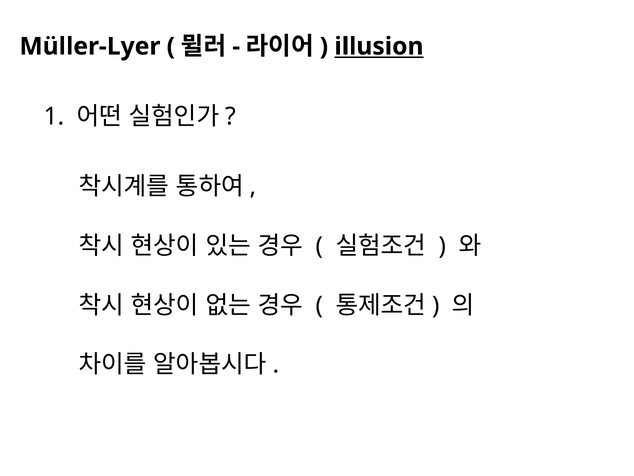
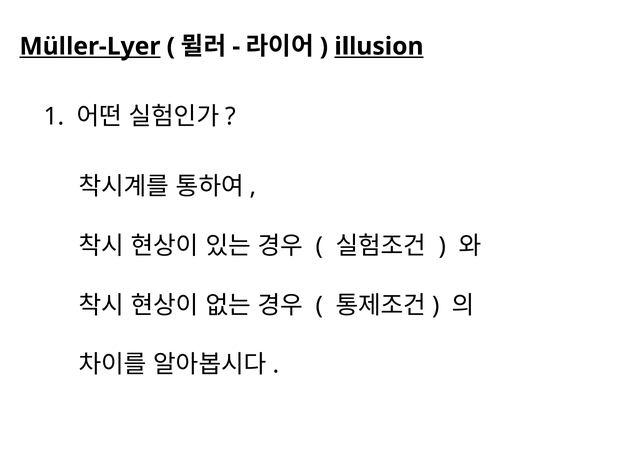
Müller-Lyer underline: none -> present
